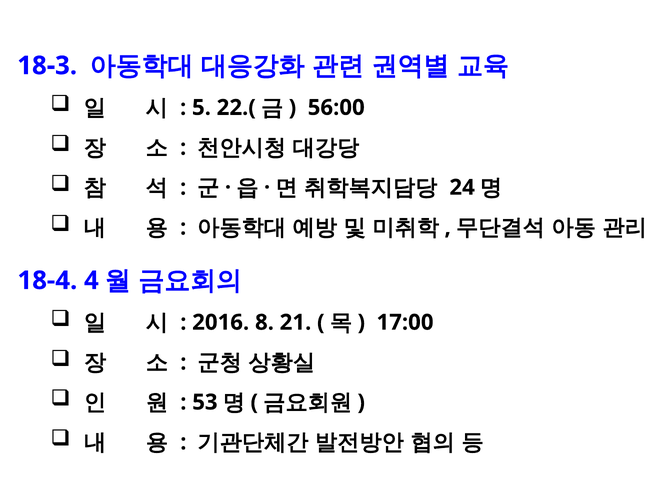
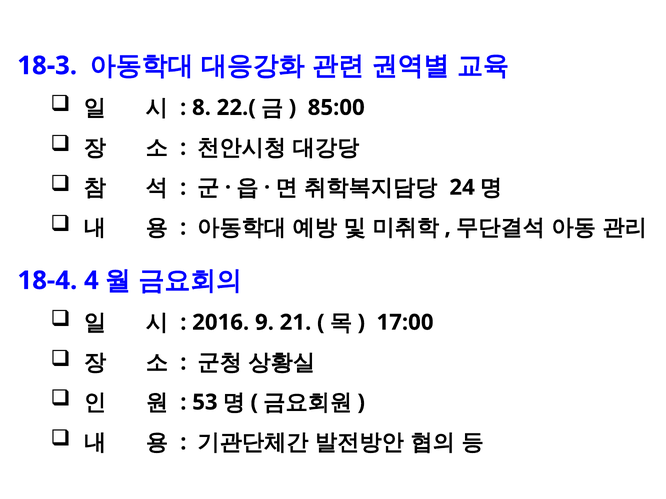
5: 5 -> 8
56:00: 56:00 -> 85:00
8: 8 -> 9
